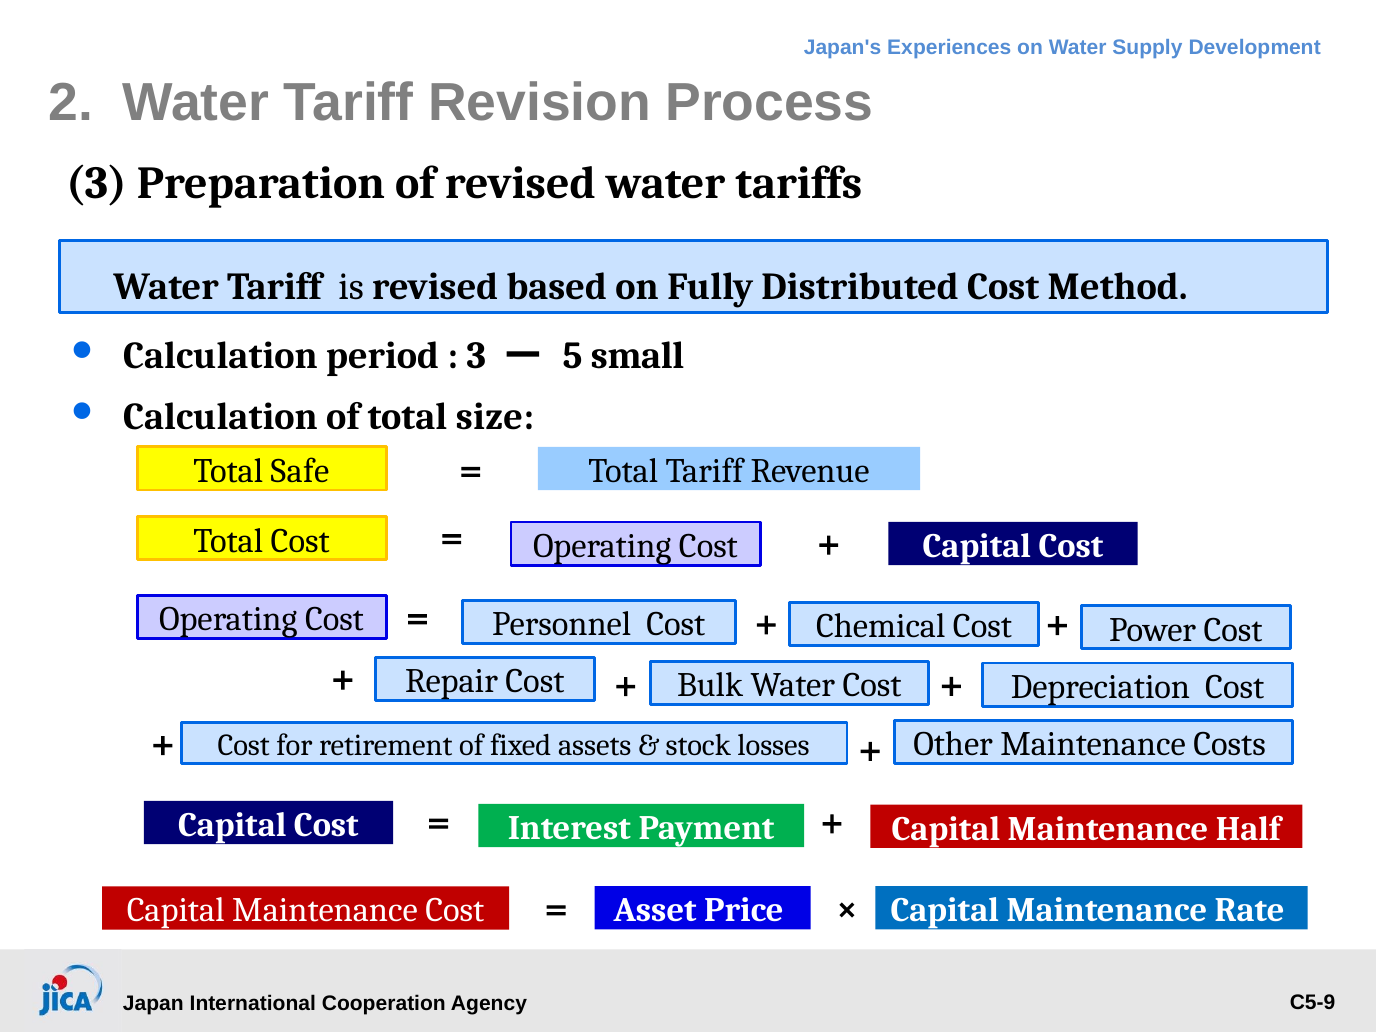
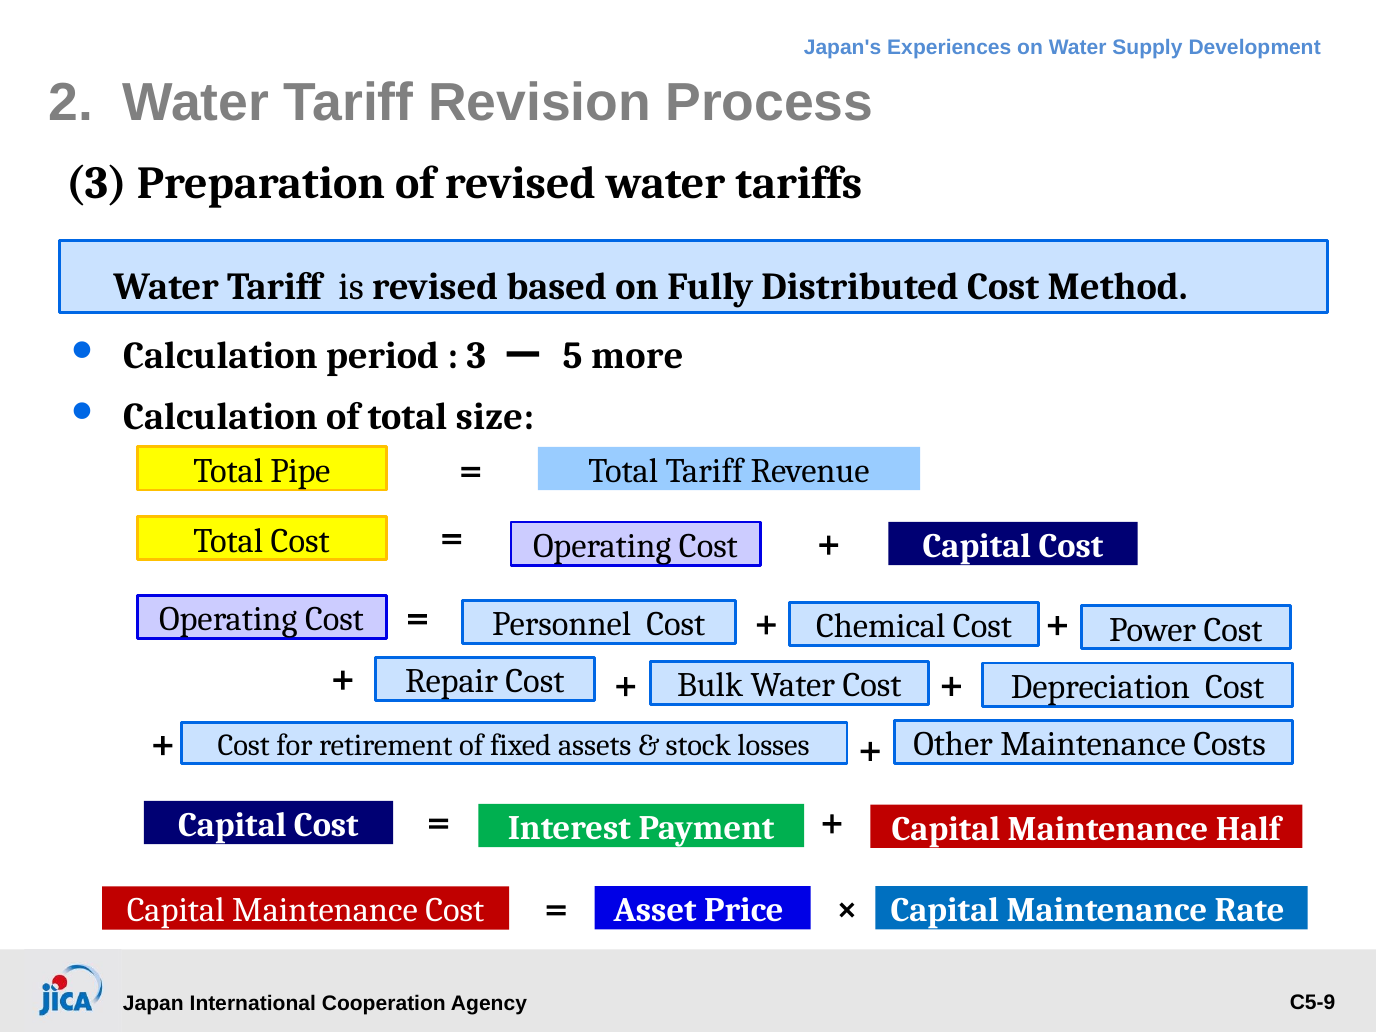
small: small -> more
Safe: Safe -> Pipe
